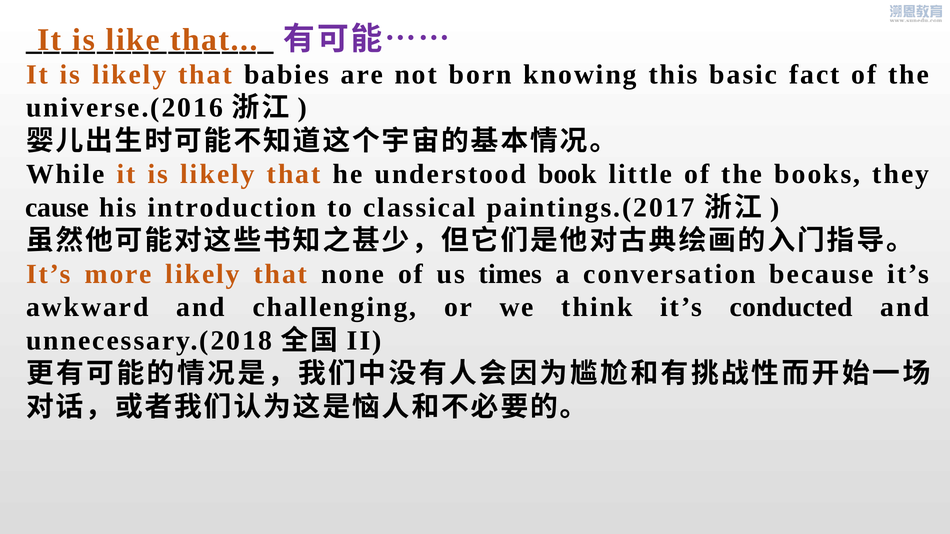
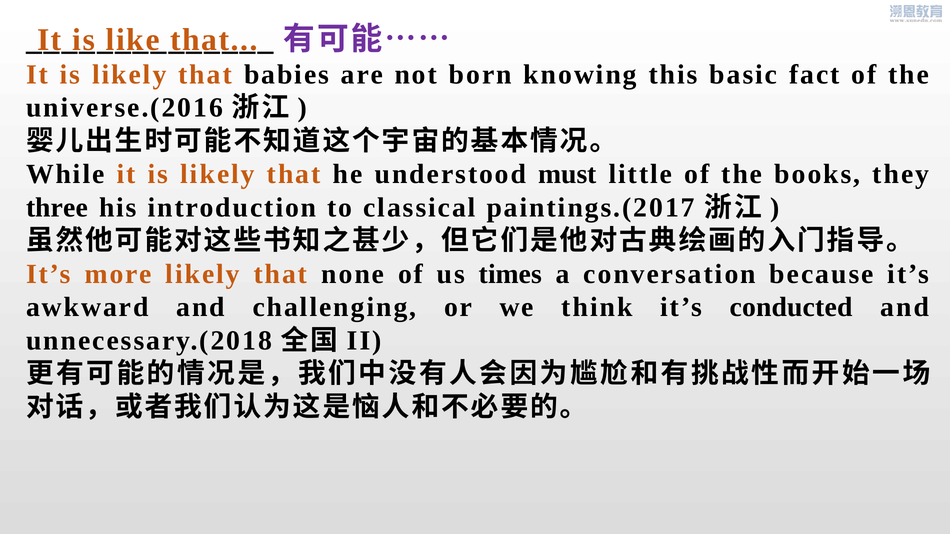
book: book -> must
cause: cause -> three
